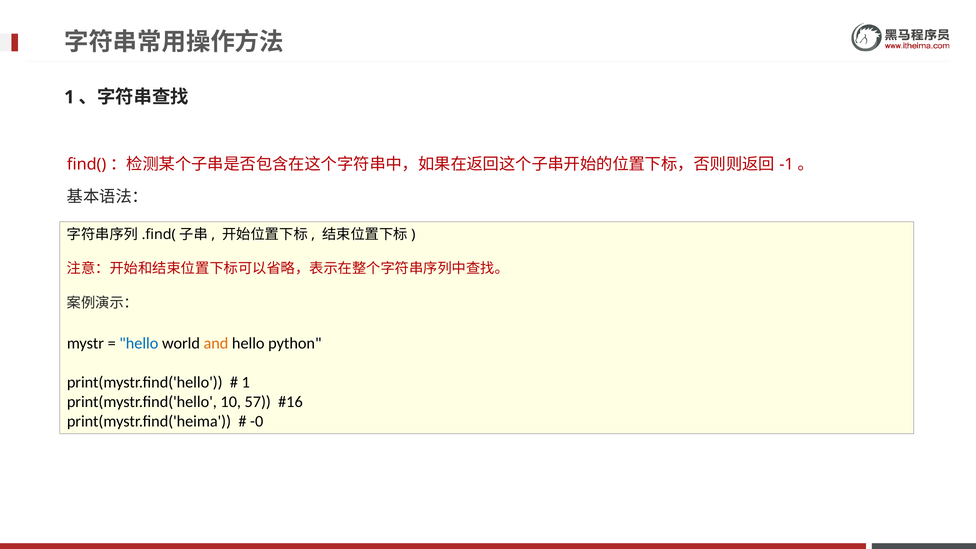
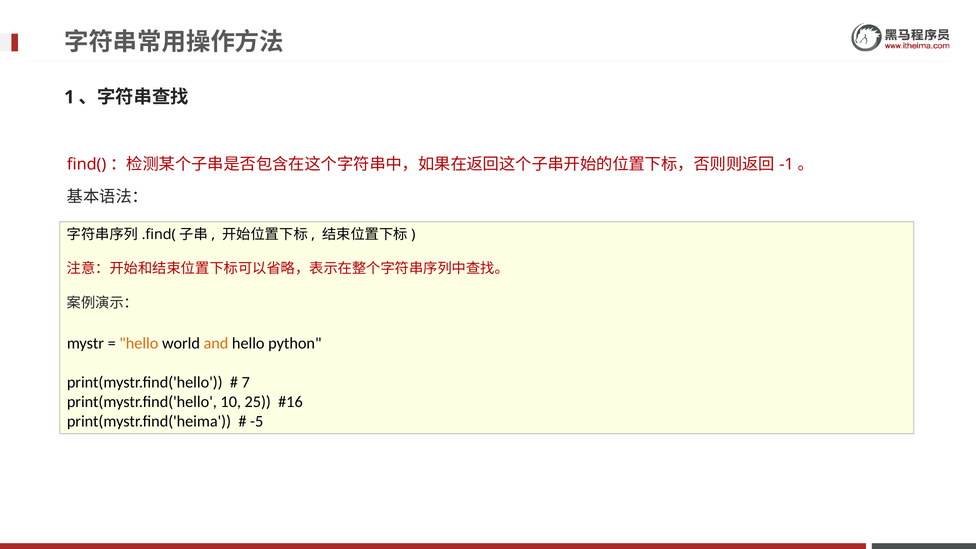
hello at (139, 343) colour: blue -> orange
1 at (246, 382): 1 -> 7
57: 57 -> 25
-0: -0 -> -5
